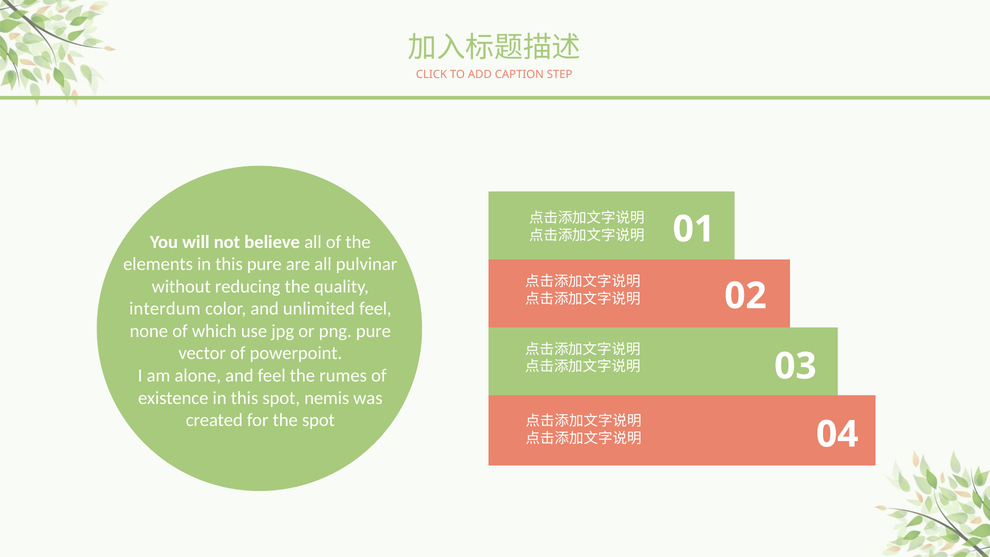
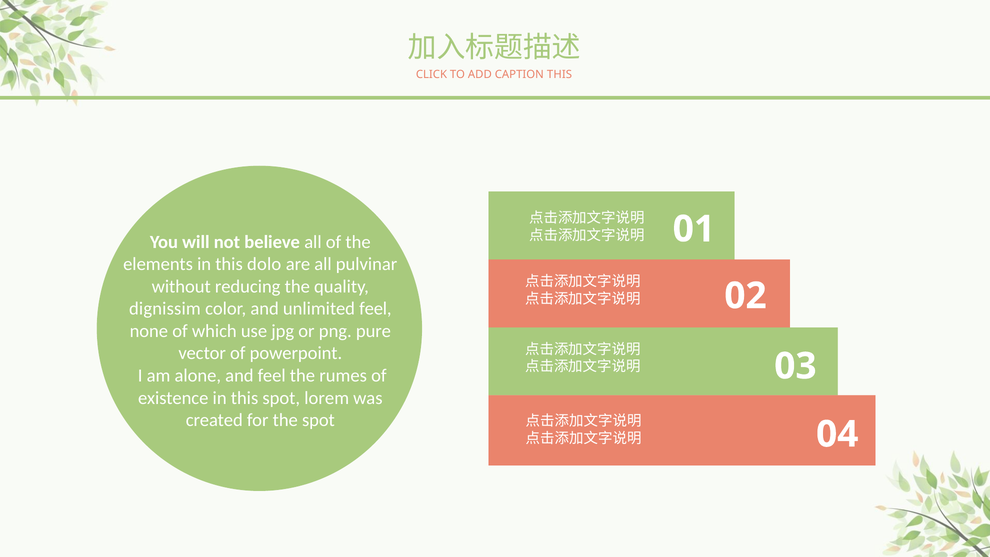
CAPTION STEP: STEP -> THIS
this pure: pure -> dolo
interdum: interdum -> dignissim
nemis: nemis -> lorem
